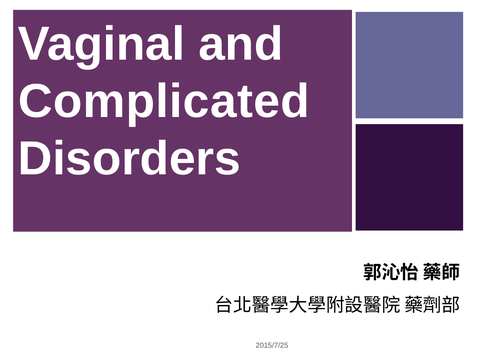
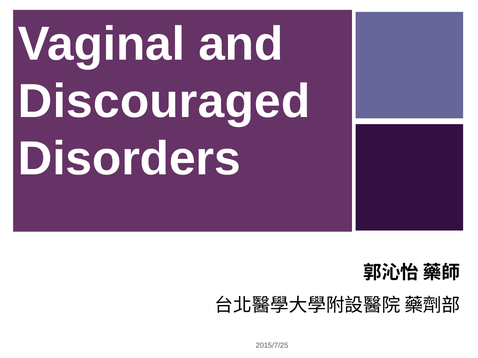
Complicated: Complicated -> Discouraged
